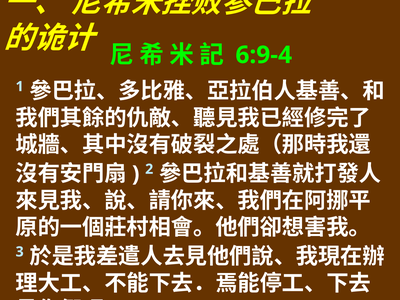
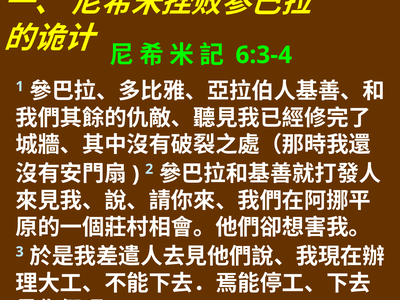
6:9-4: 6:9-4 -> 6:3-4
